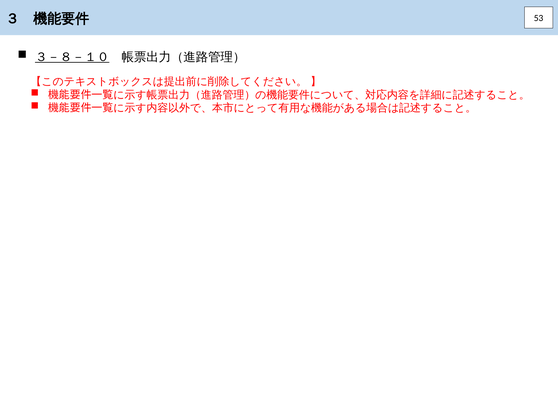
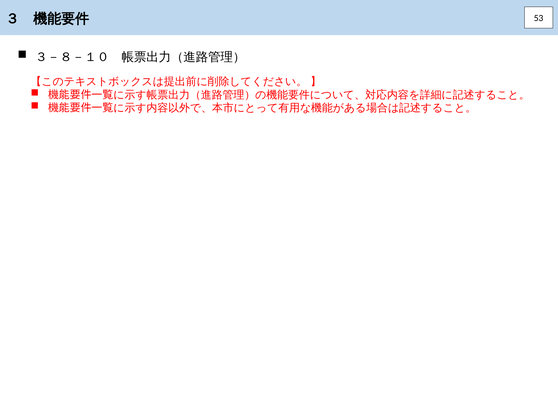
３－８－１０ underline: present -> none
